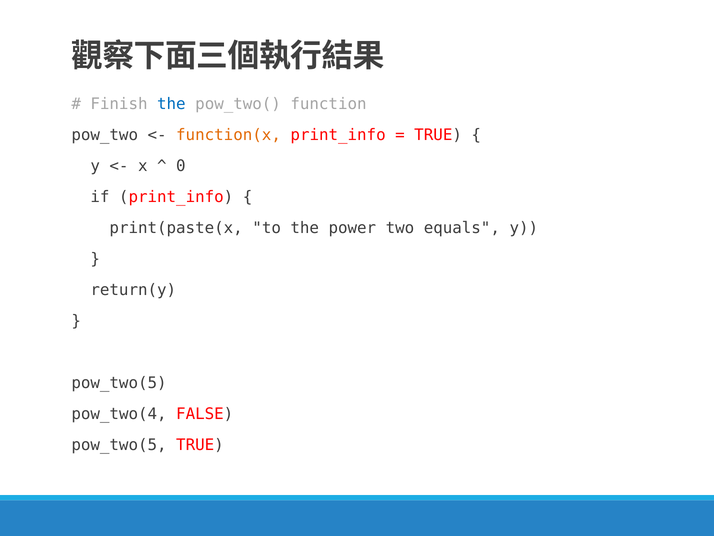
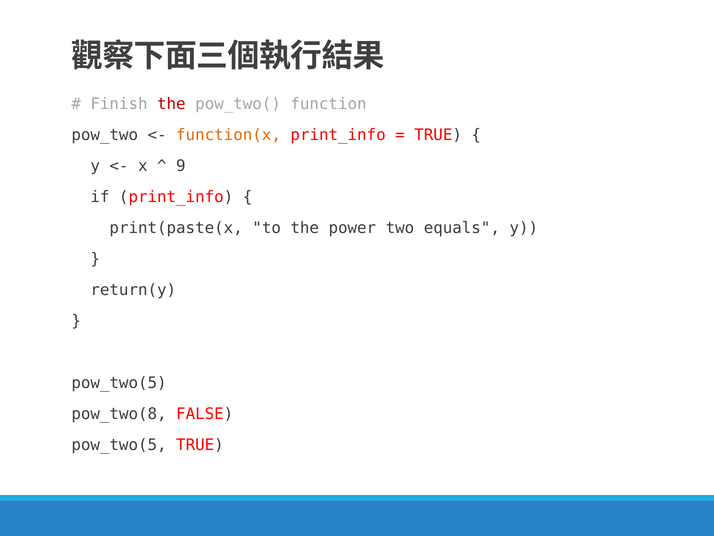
the at (171, 104) colour: blue -> red
0: 0 -> 9
pow_two(4: pow_two(4 -> pow_two(8
